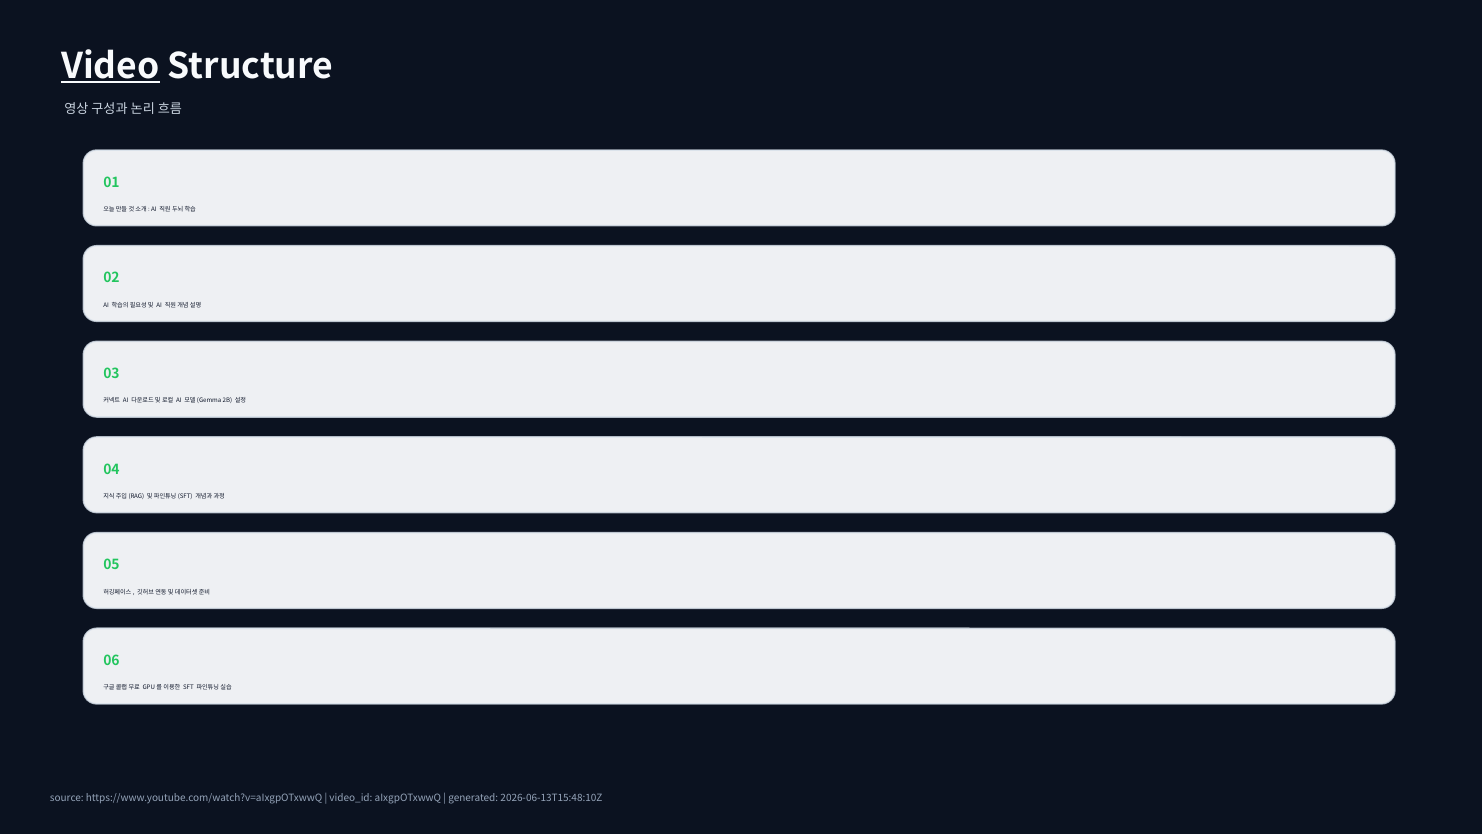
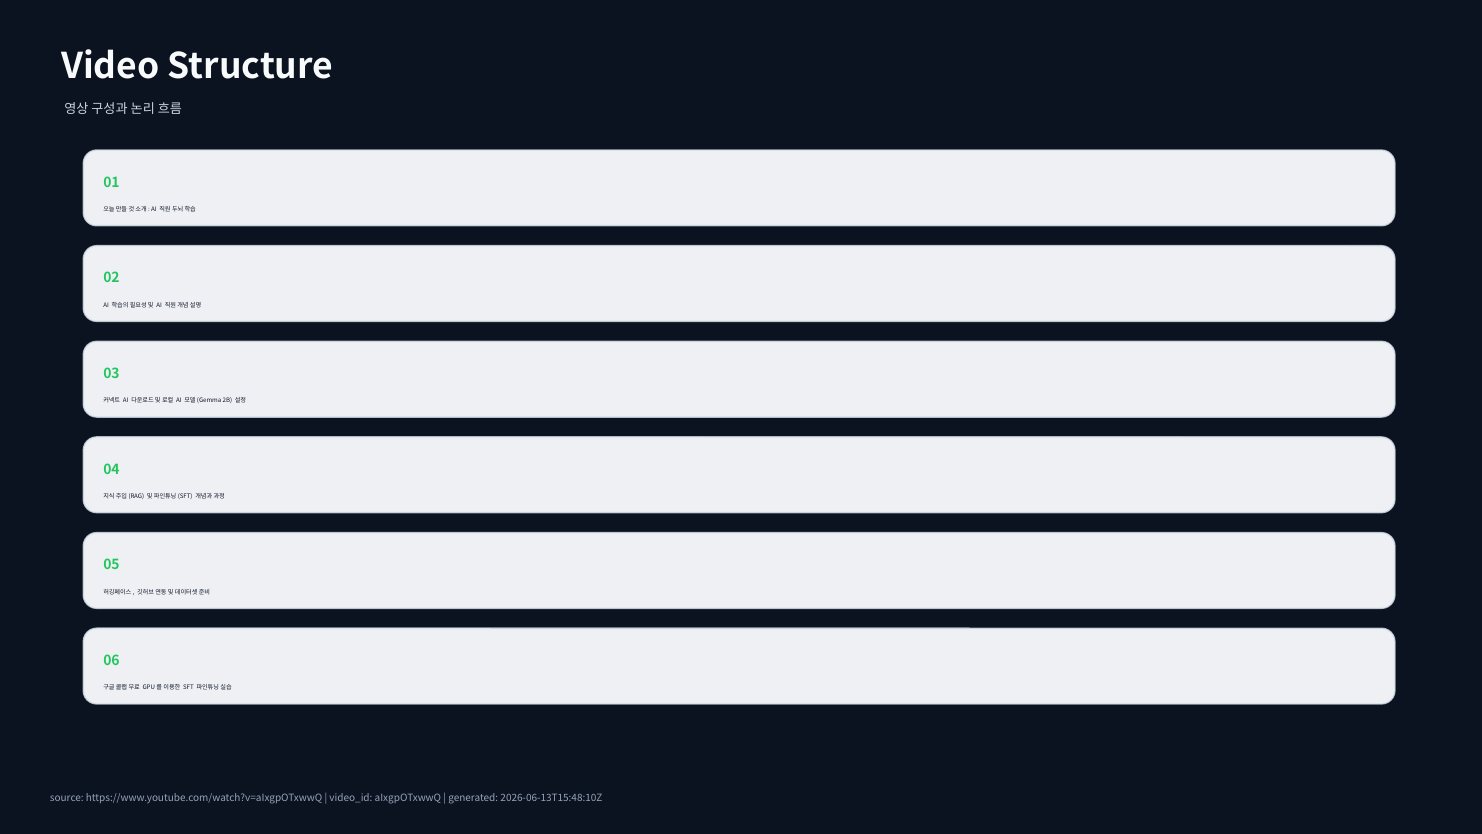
Video underline: present -> none
